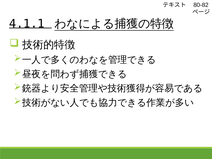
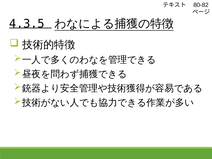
4.1.1: 4.1.1 -> 4.3.5
